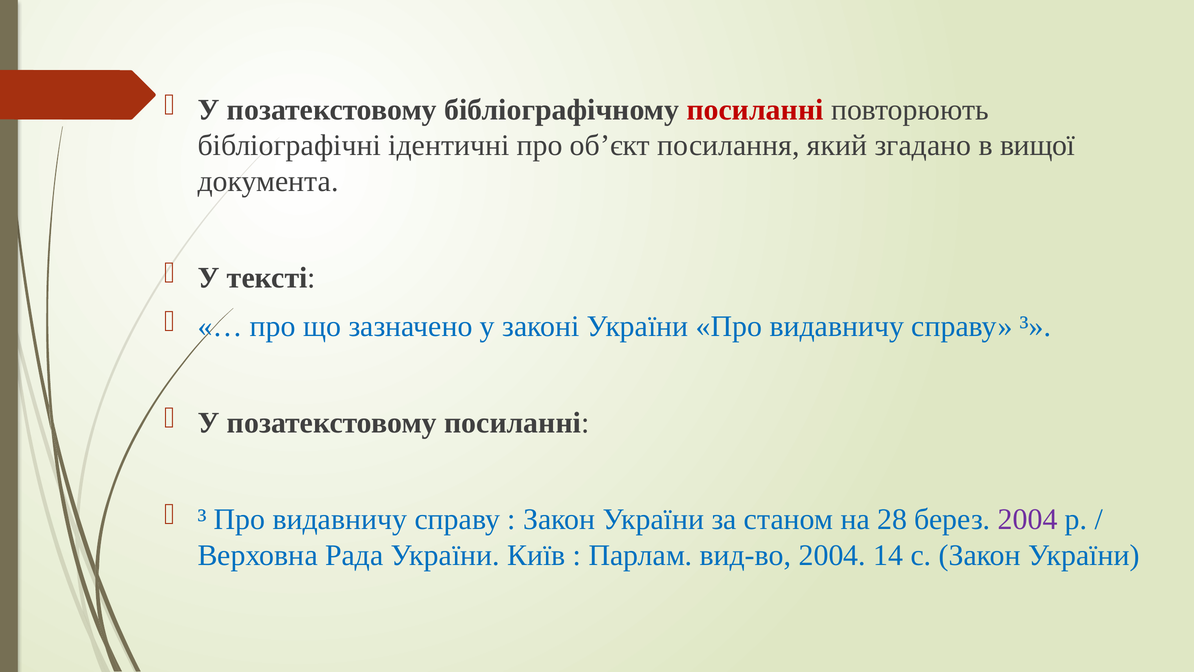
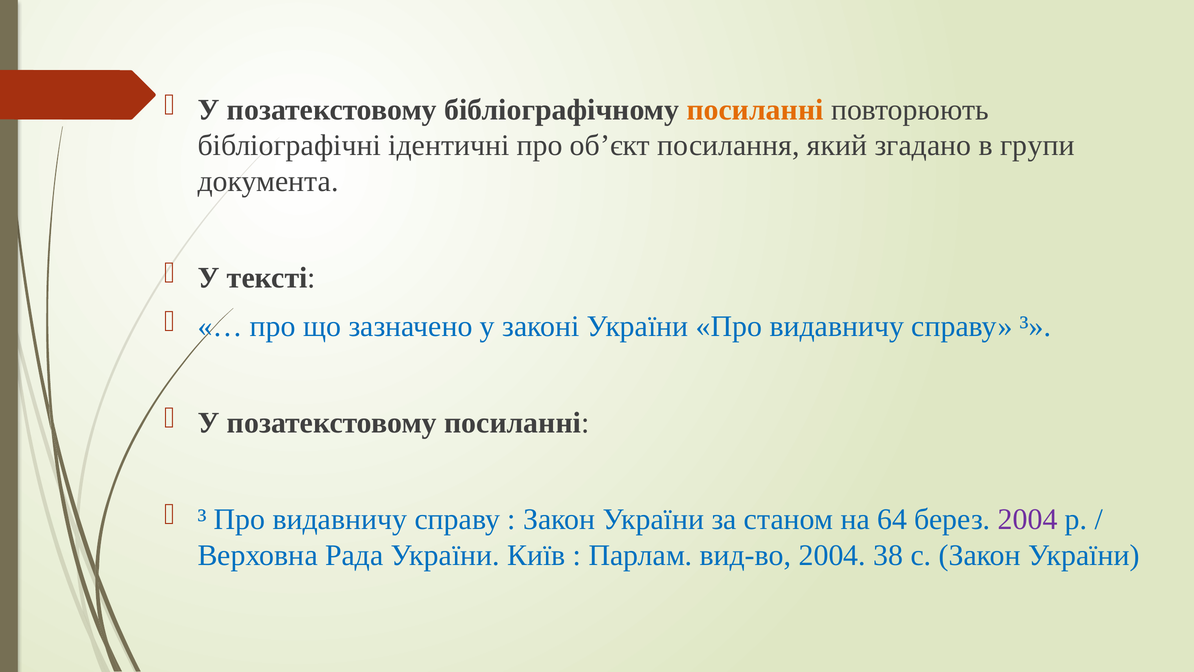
посиланні at (755, 110) colour: red -> orange
вищої: вищої -> групи
28: 28 -> 64
14: 14 -> 38
